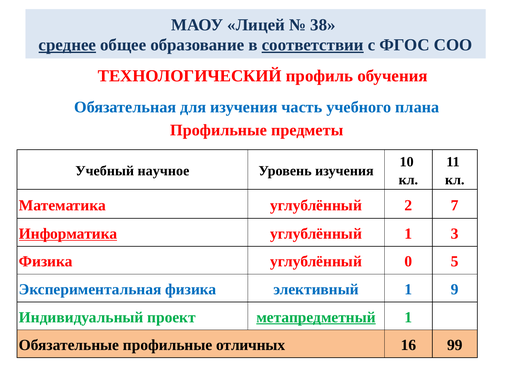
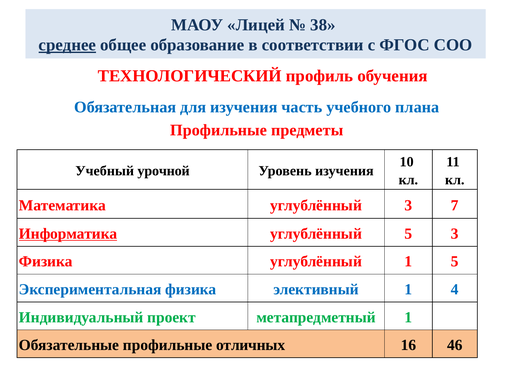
соответствии underline: present -> none
научное: научное -> урочной
углублённый 2: 2 -> 3
углублённый 1: 1 -> 5
углублённый 0: 0 -> 1
9: 9 -> 4
метапредметный underline: present -> none
99: 99 -> 46
